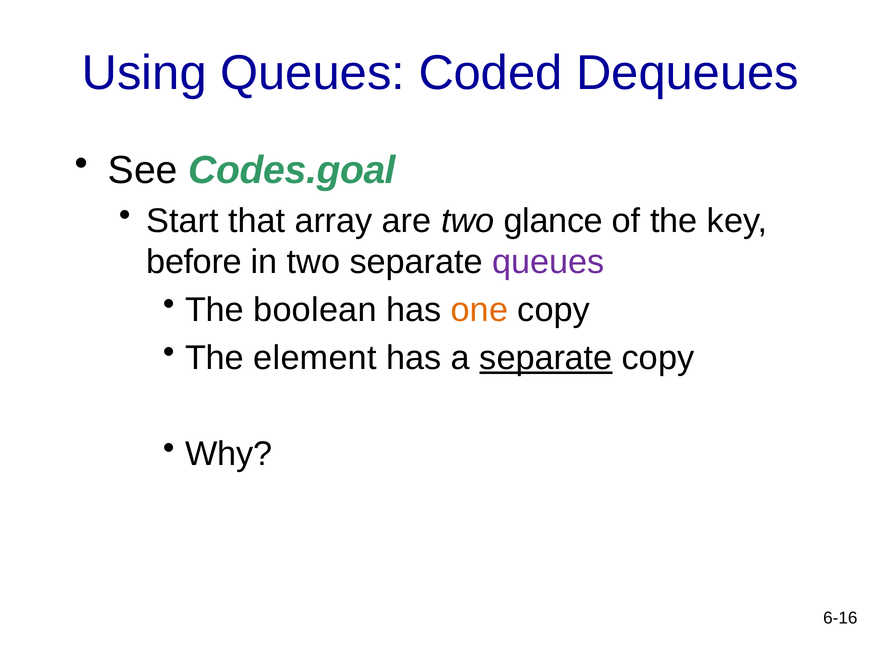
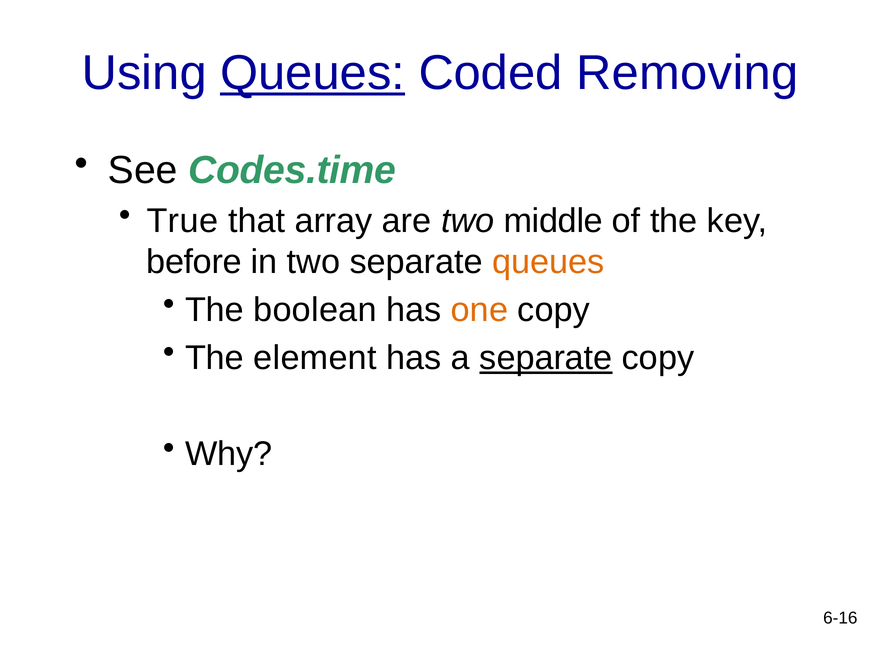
Queues at (313, 73) underline: none -> present
Dequeues: Dequeues -> Removing
Codes.goal: Codes.goal -> Codes.time
Start: Start -> True
glance: glance -> middle
queues at (548, 262) colour: purple -> orange
